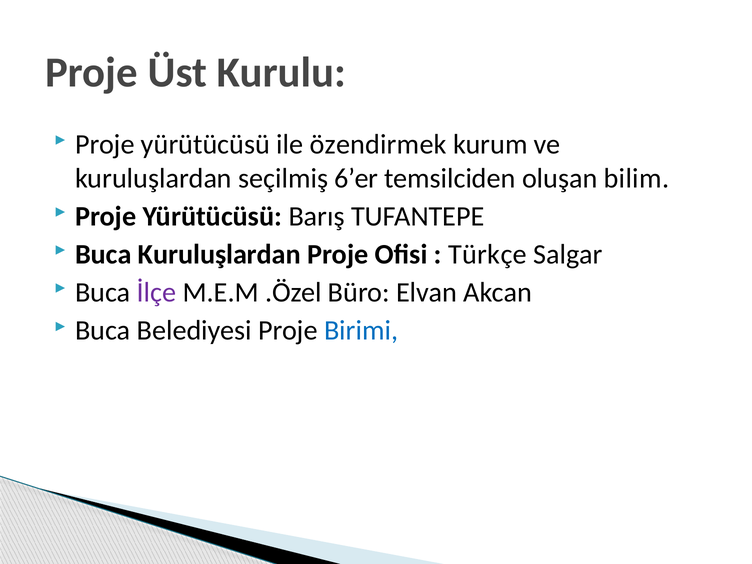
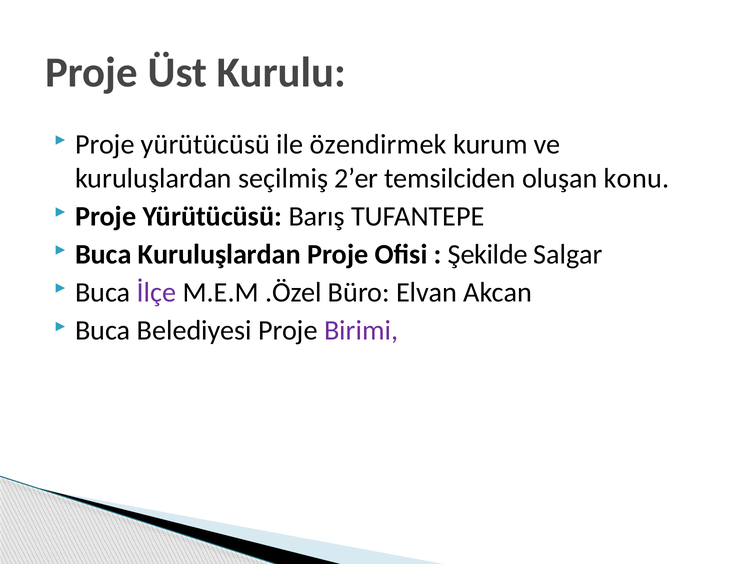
6’er: 6’er -> 2’er
bilim: bilim -> konu
Türkçe: Türkçe -> Şekilde
Birimi colour: blue -> purple
